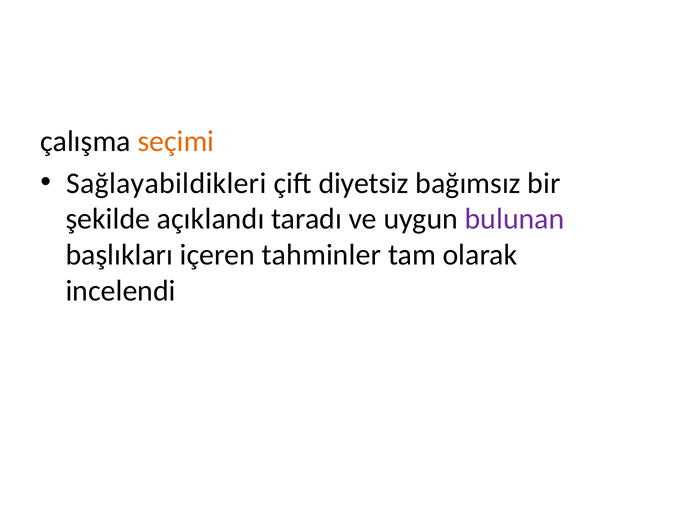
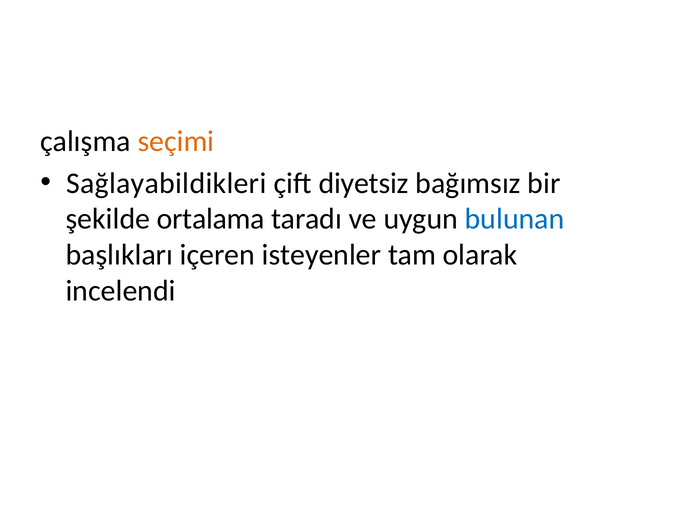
açıklandı: açıklandı -> ortalama
bulunan colour: purple -> blue
tahminler: tahminler -> isteyenler
